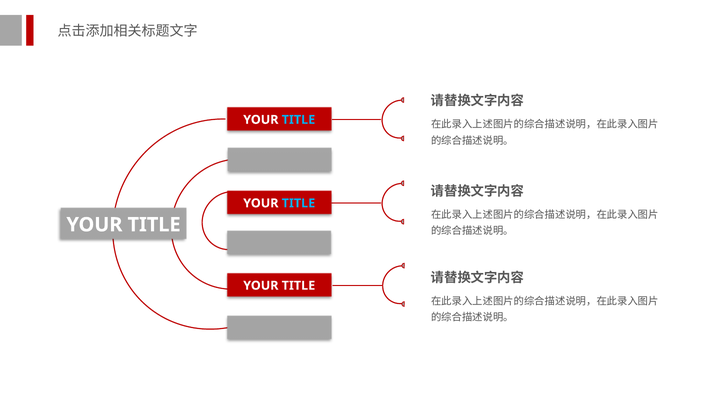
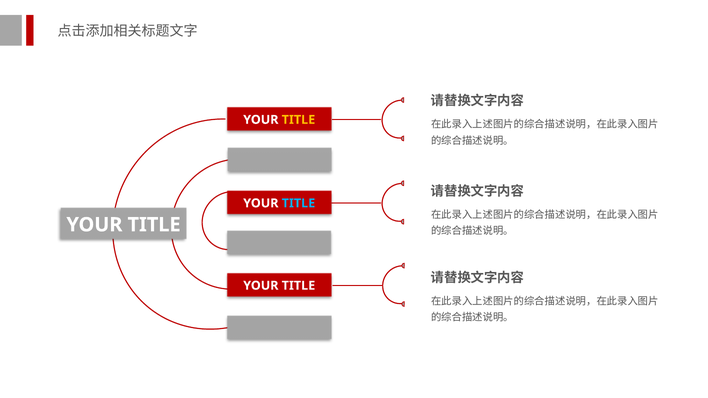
TITLE at (298, 120) colour: light blue -> yellow
